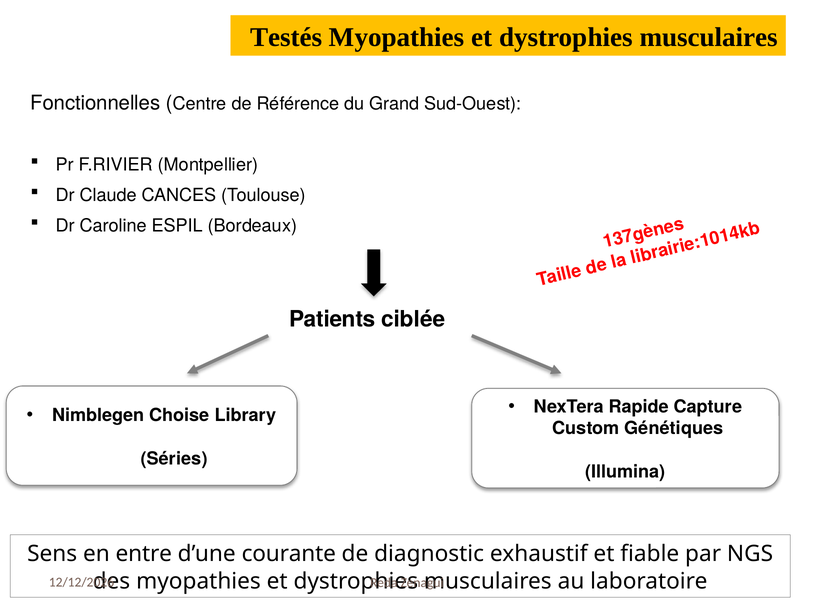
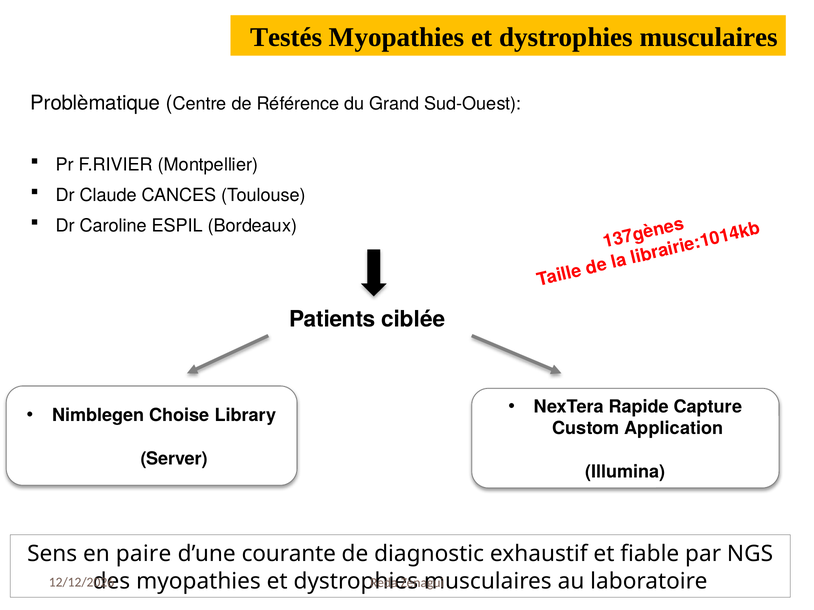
Fonctionnelles: Fonctionnelles -> Problèmatique
Génétiques: Génétiques -> Application
Séries: Séries -> Server
entre: entre -> paire
